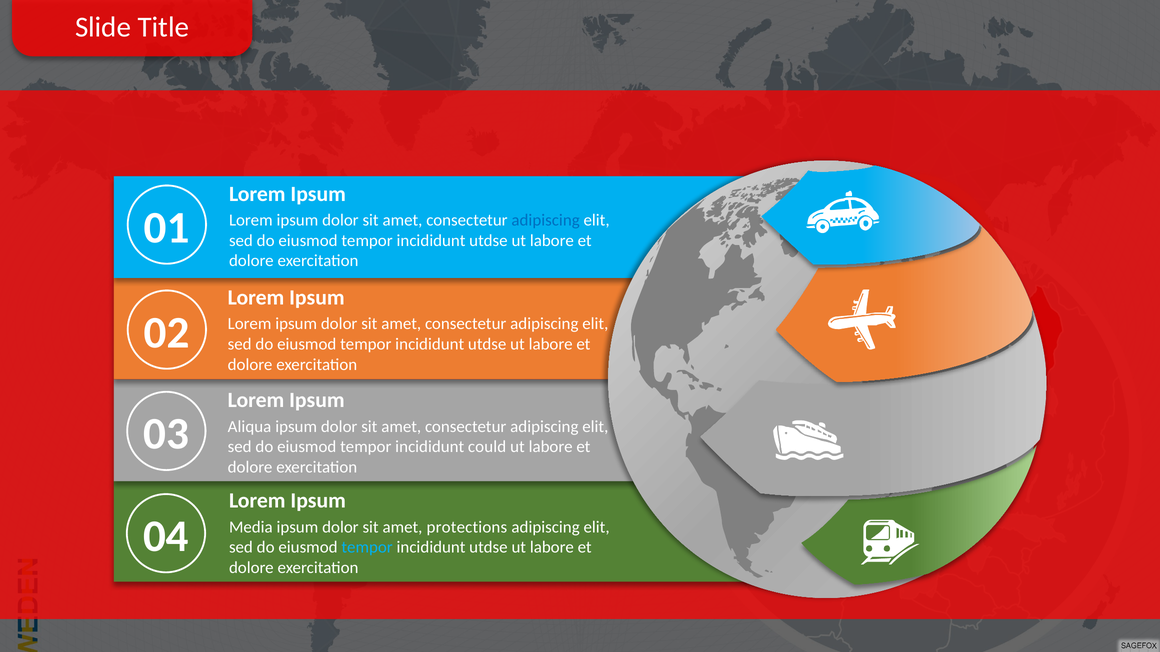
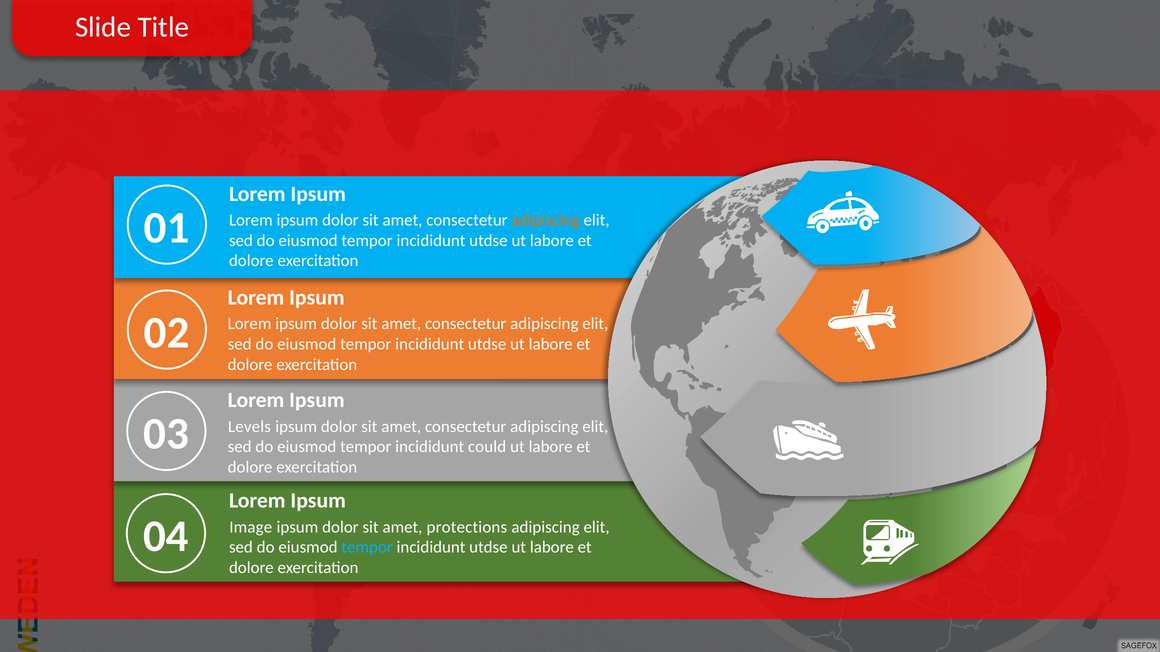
adipiscing at (546, 220) colour: blue -> orange
Aliqua: Aliqua -> Levels
Media: Media -> Image
